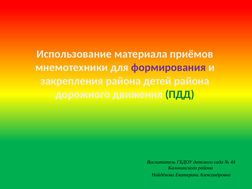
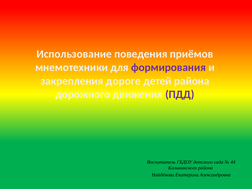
материала: материала -> поведения
закрепления района: района -> дороге
ПДД colour: green -> purple
